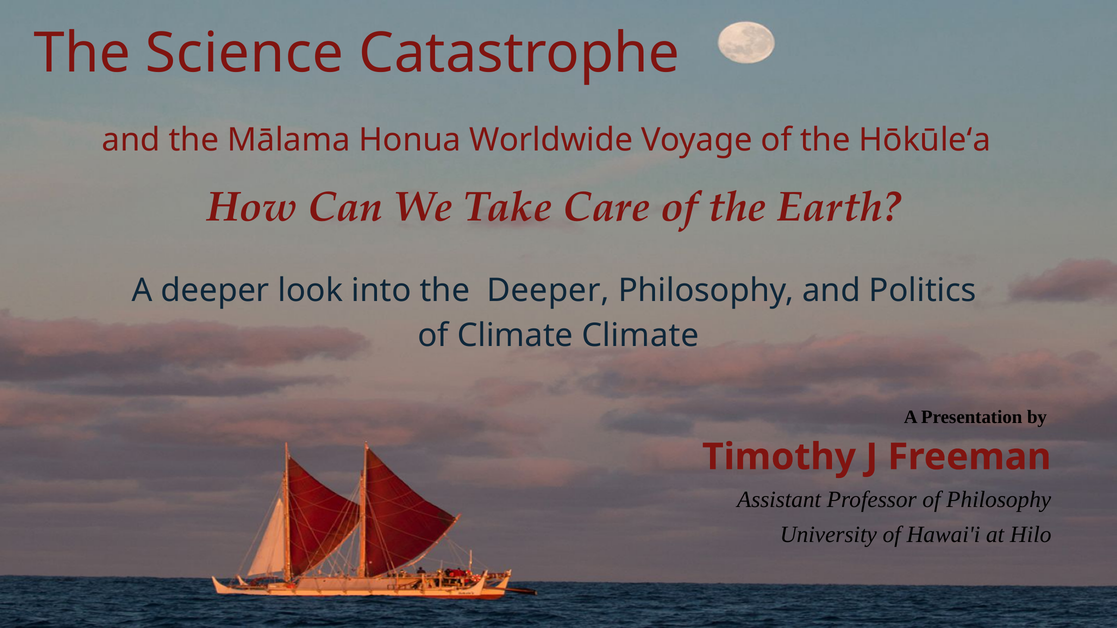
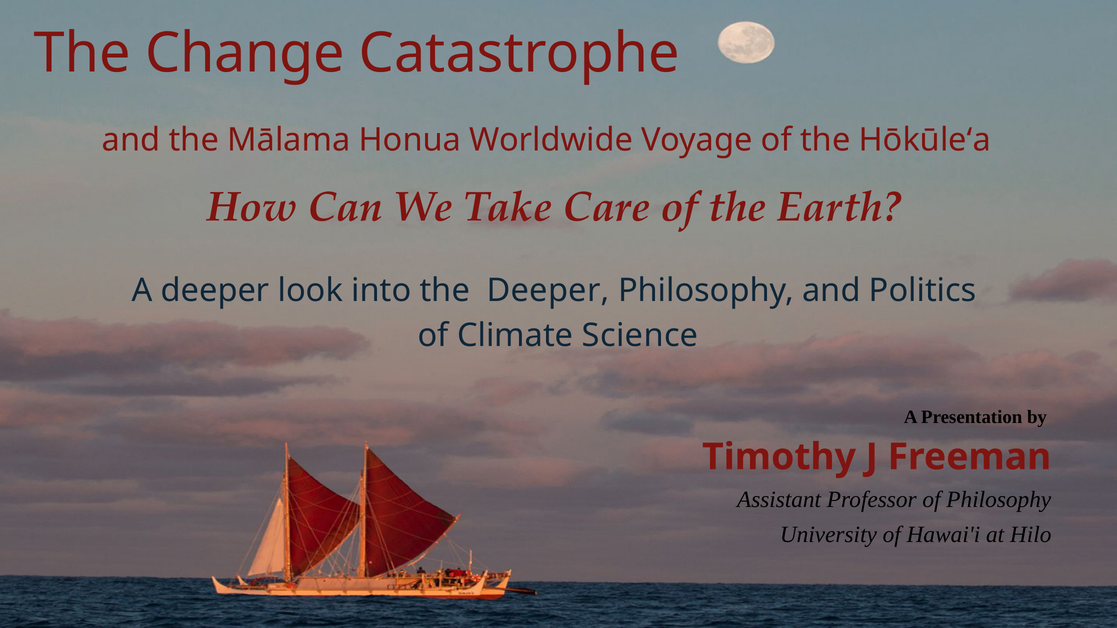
Science: Science -> Change
Climate Climate: Climate -> Science
